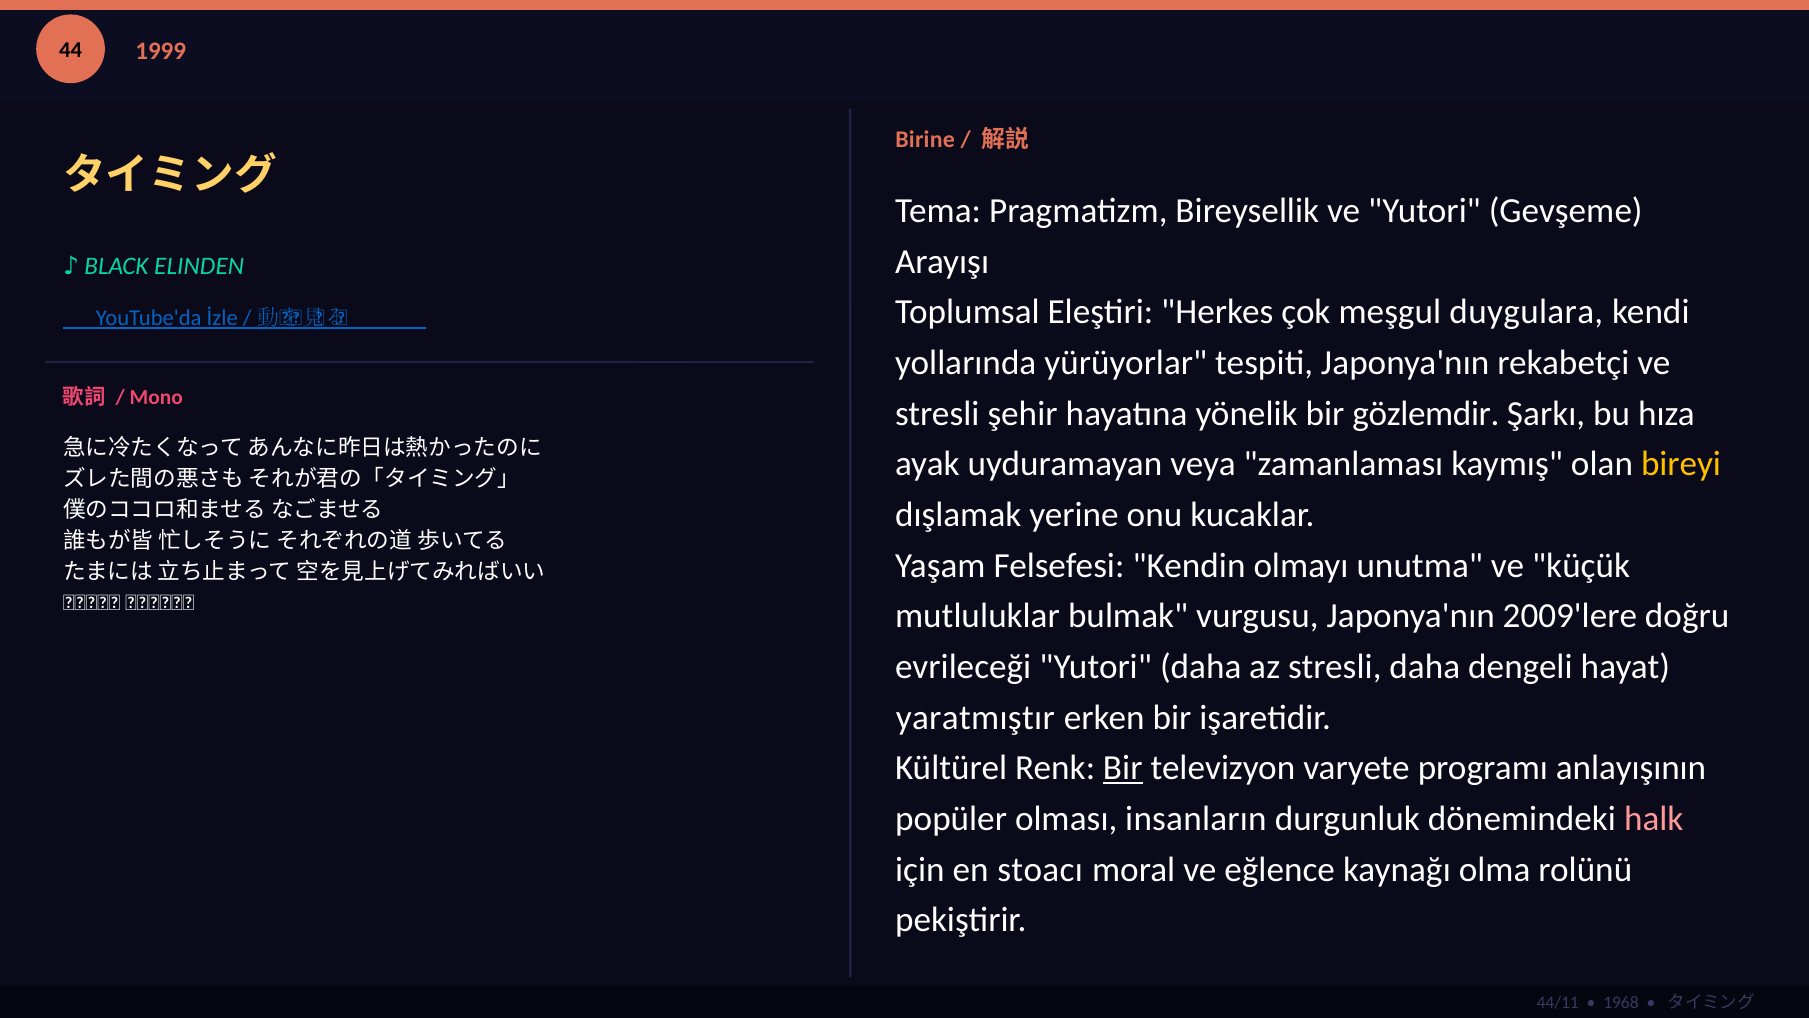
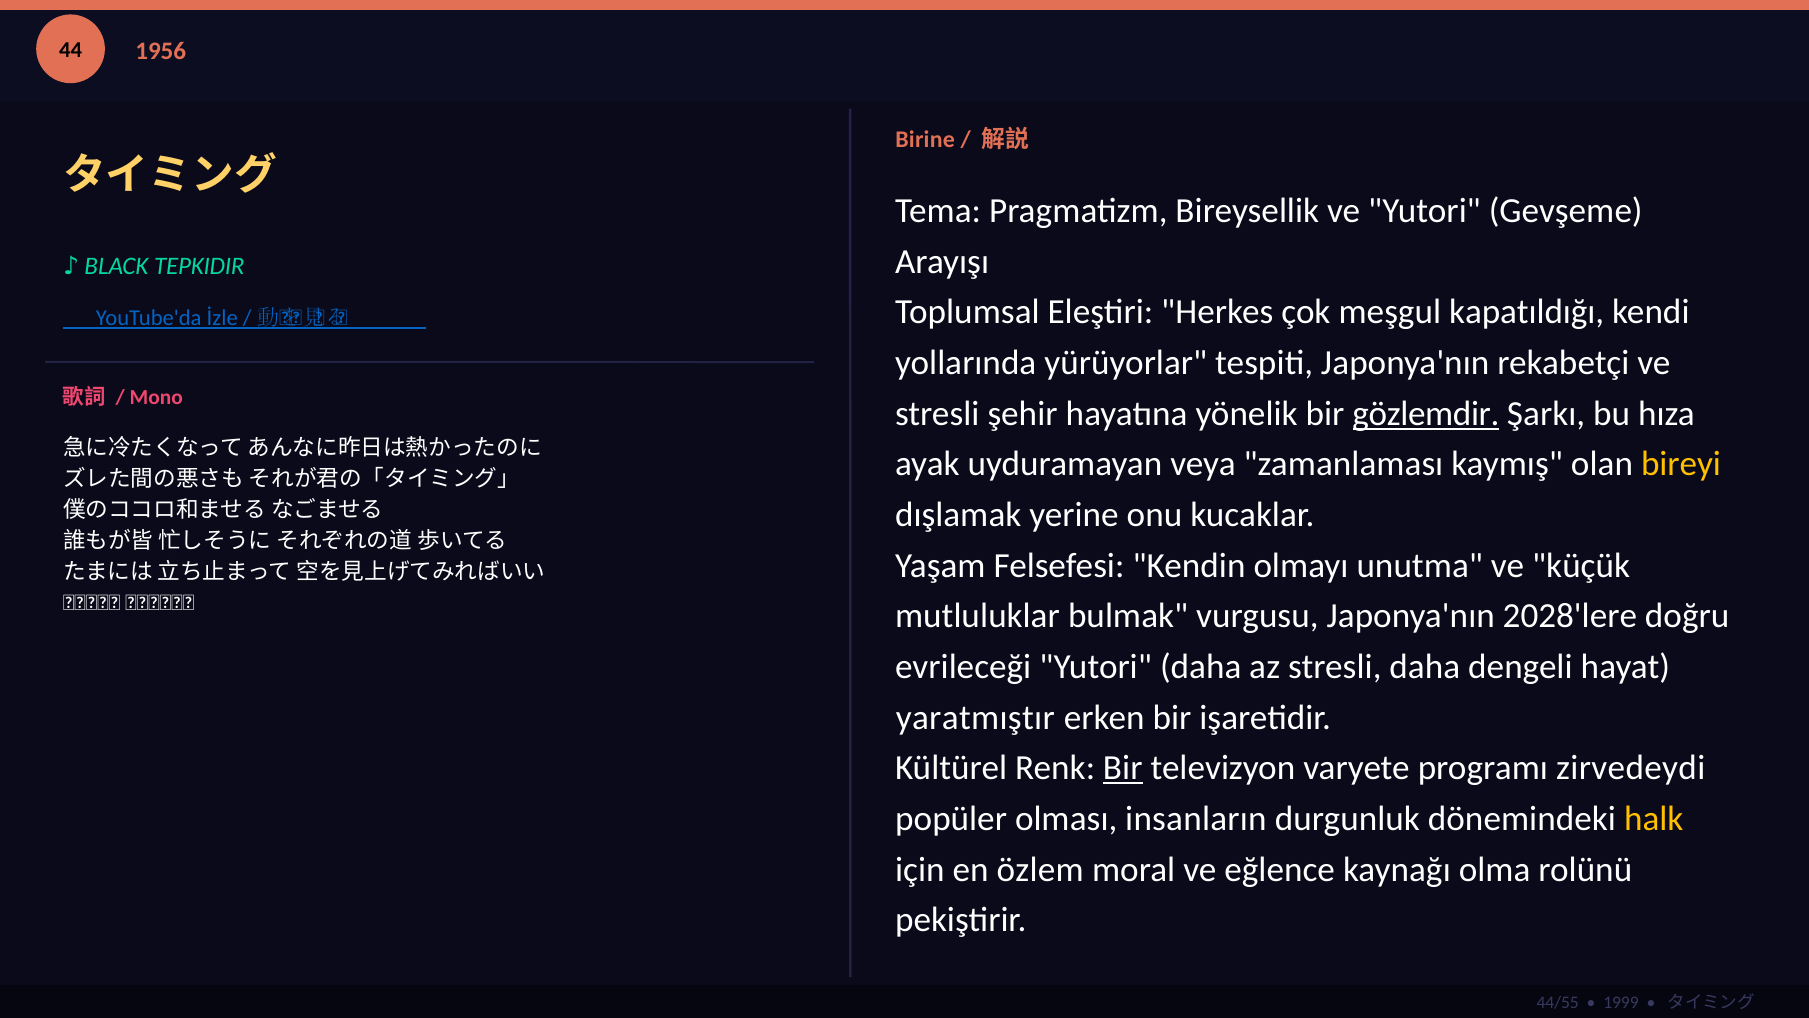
1999: 1999 -> 1956
ELINDEN: ELINDEN -> TEPKIDIR
duygulara: duygulara -> kapatıldığı
gözlemdir underline: none -> present
2009'lere: 2009'lere -> 2028'lere
anlayışının: anlayışının -> zirvedeydi
halk colour: pink -> yellow
stoacı: stoacı -> özlem
44/11: 44/11 -> 44/55
1968: 1968 -> 1999
